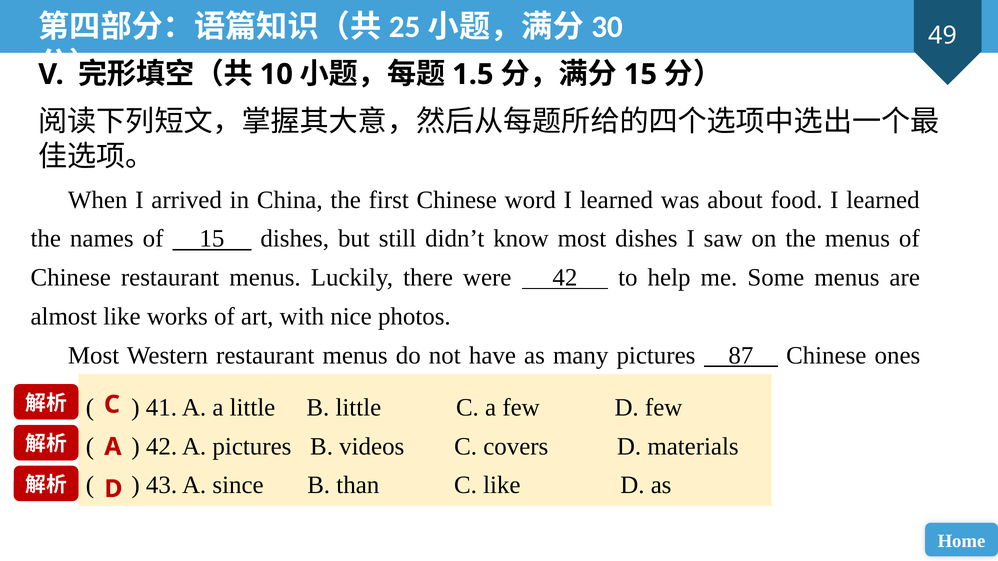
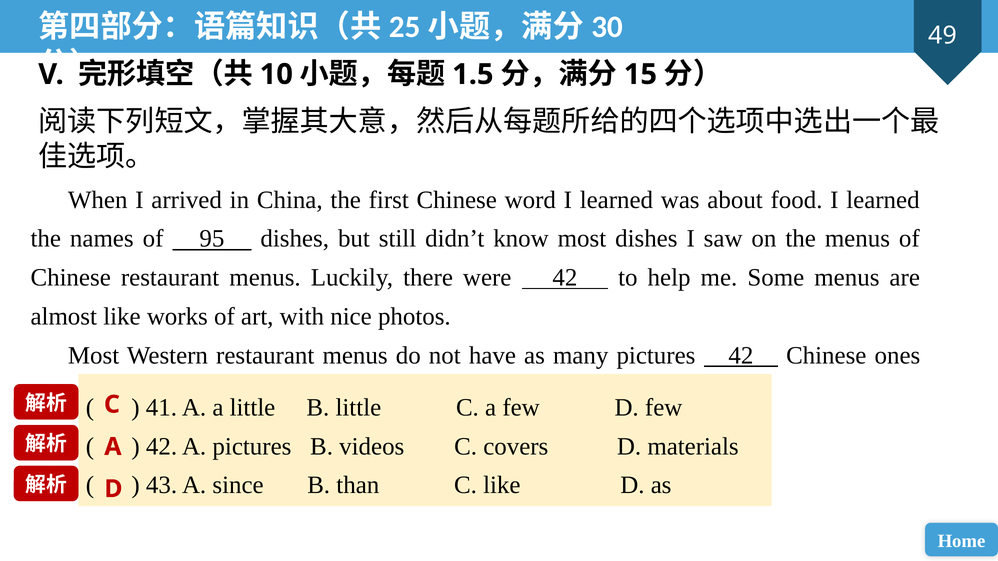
of 15: 15 -> 95
pictures 87: 87 -> 42
